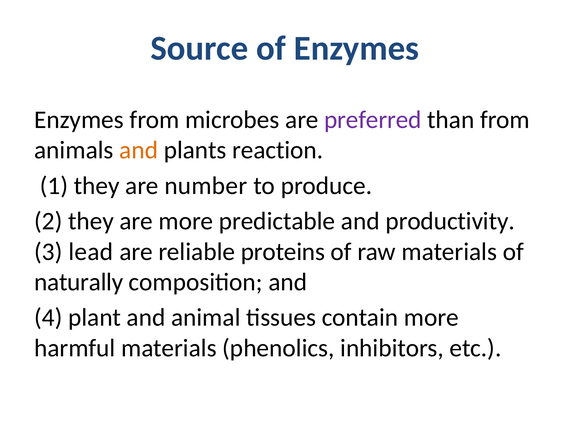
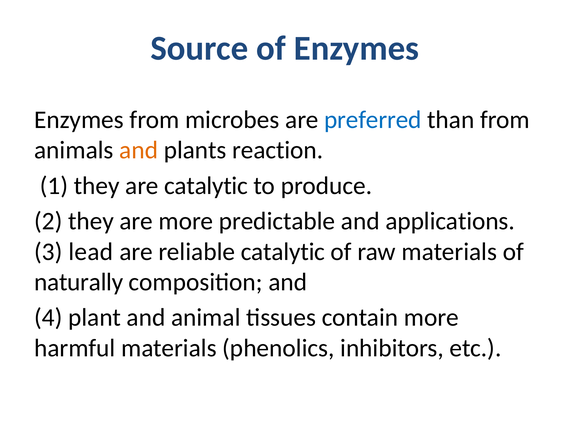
preferred colour: purple -> blue
are number: number -> catalytic
productivity: productivity -> applications
reliable proteins: proteins -> catalytic
